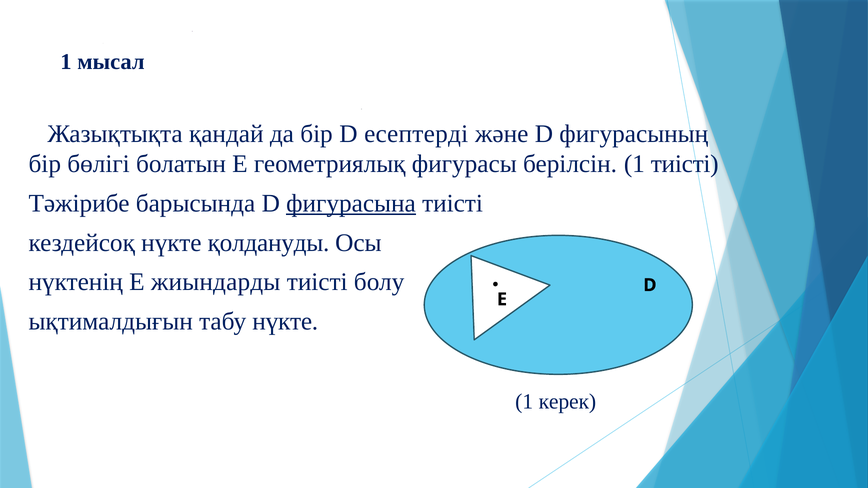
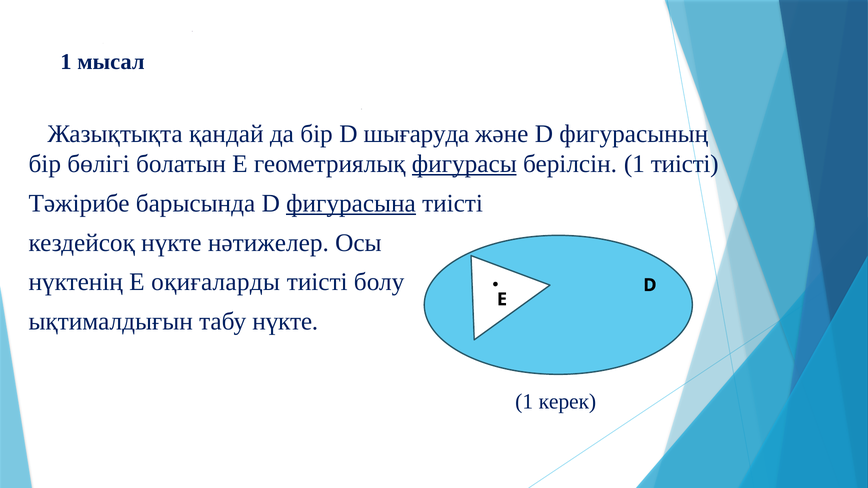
есептерді: есептерді -> шығаруда
фигурасы underline: none -> present
қолдануды: қолдануды -> нәтижелер
жиындарды: жиындарды -> оқиғаларды
